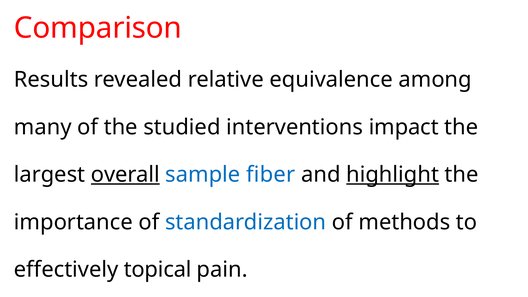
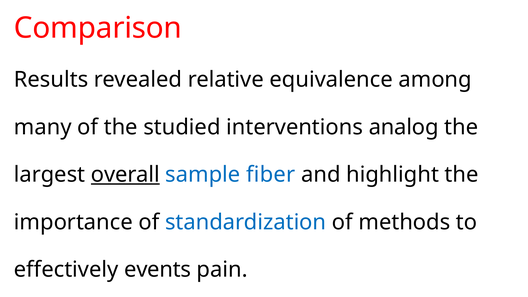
impact: impact -> analog
highlight underline: present -> none
topical: topical -> events
